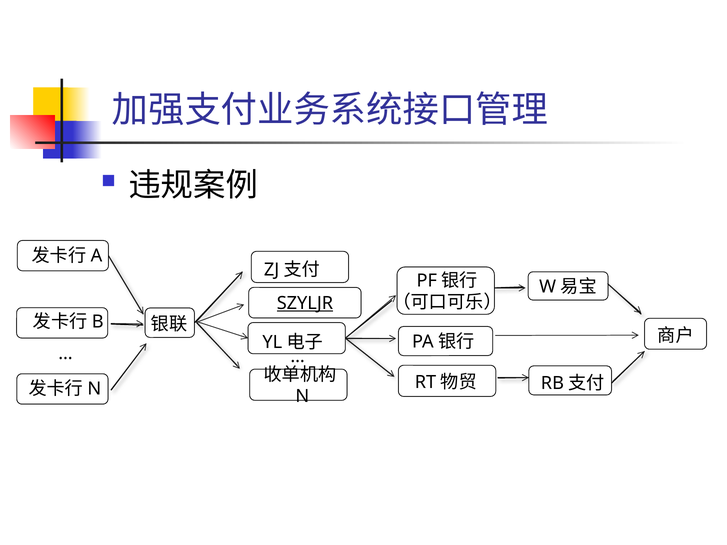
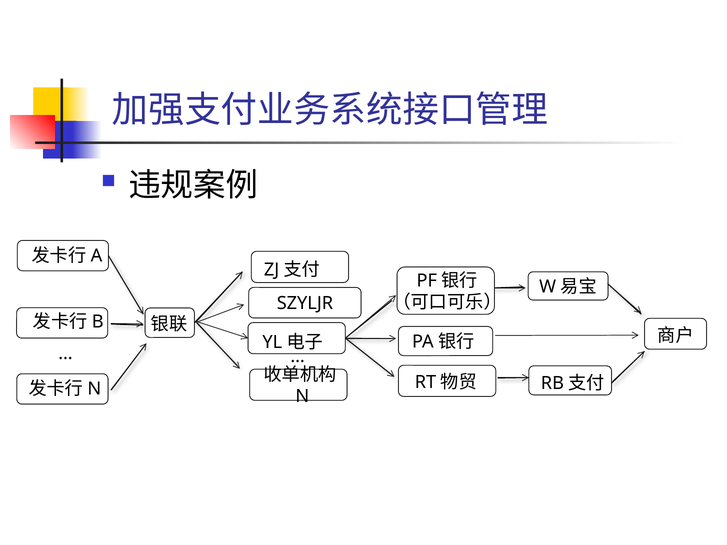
SZYLJR underline: present -> none
